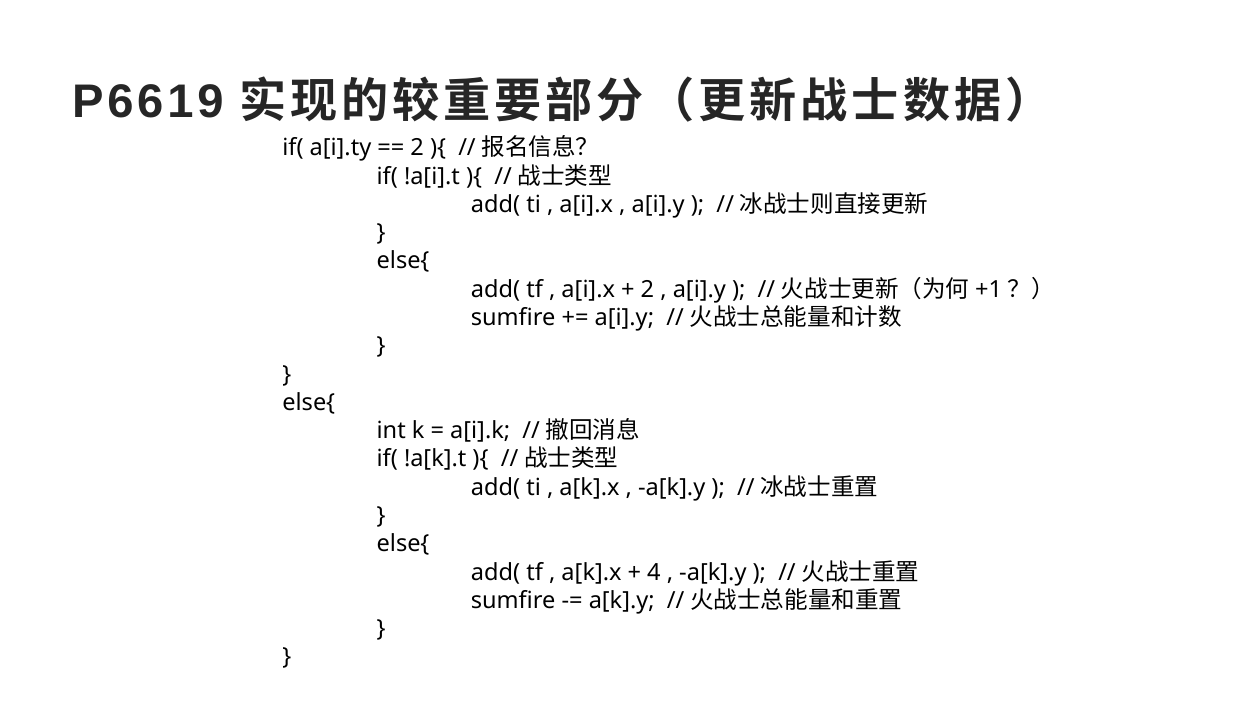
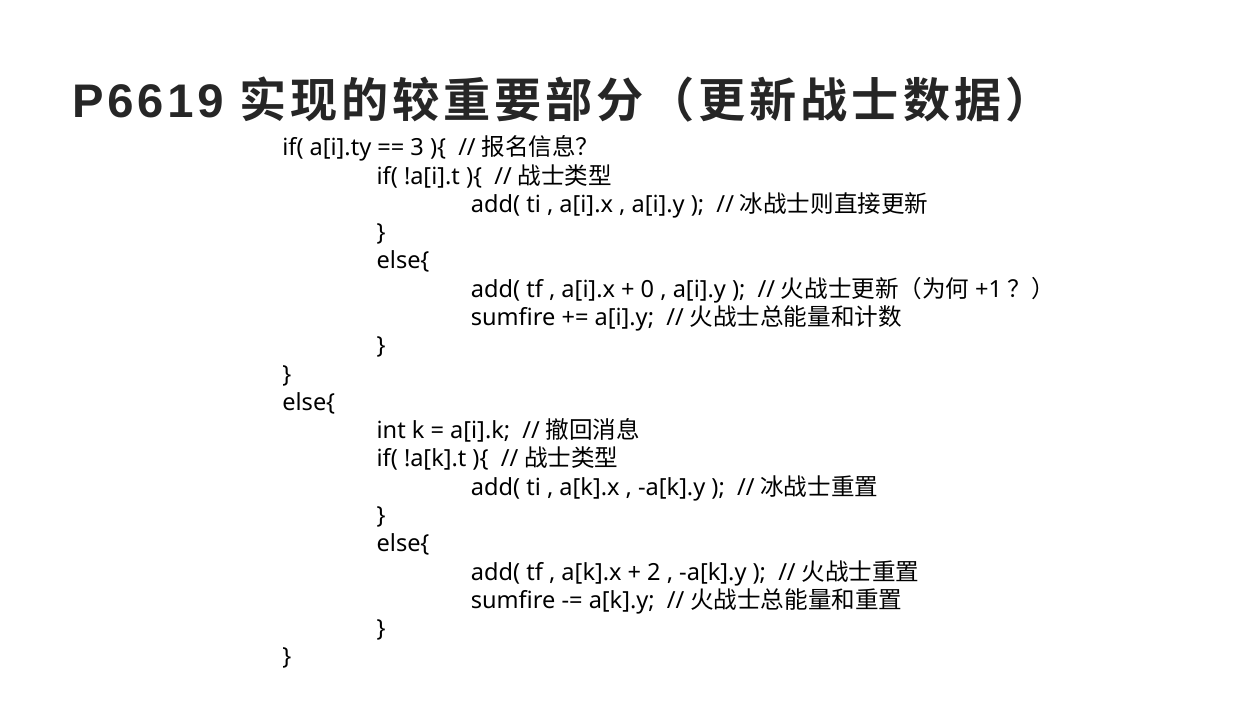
2 at (417, 148): 2 -> 3
2 at (647, 289): 2 -> 0
4: 4 -> 2
